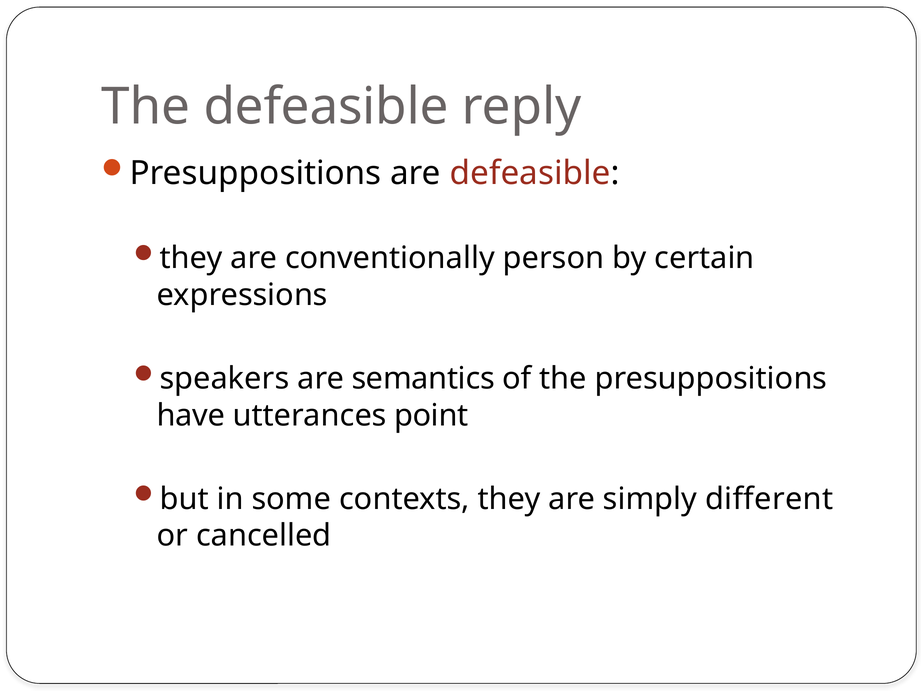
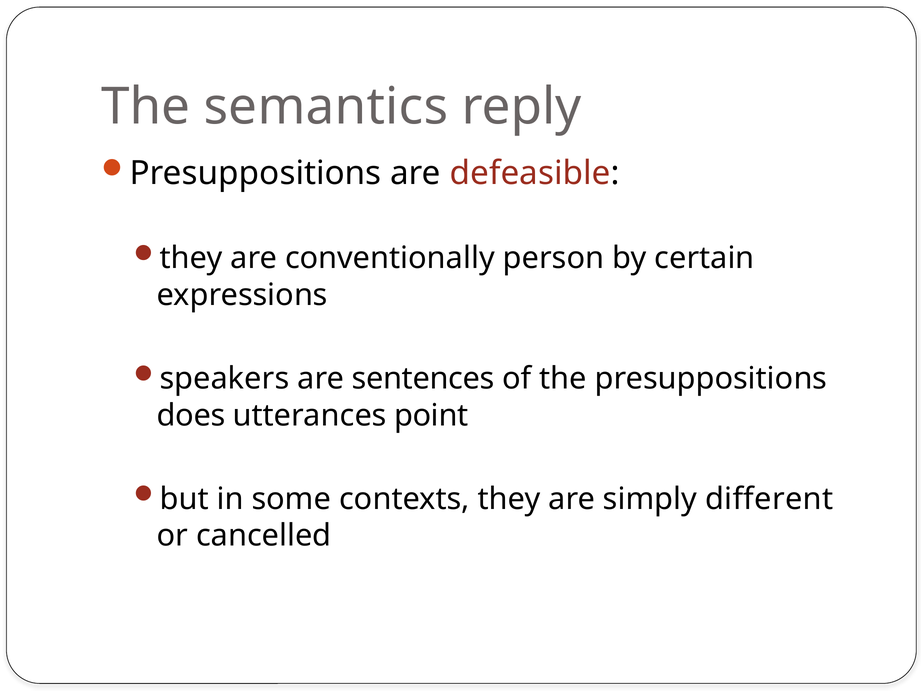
The defeasible: defeasible -> semantics
semantics: semantics -> sentences
have: have -> does
